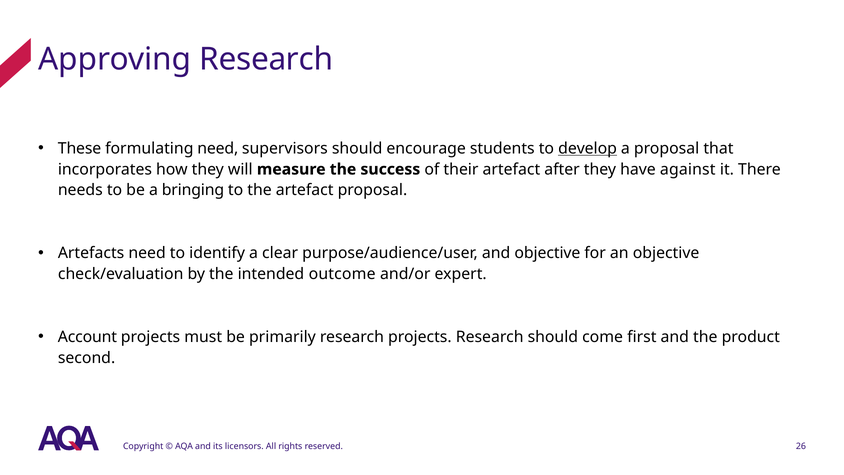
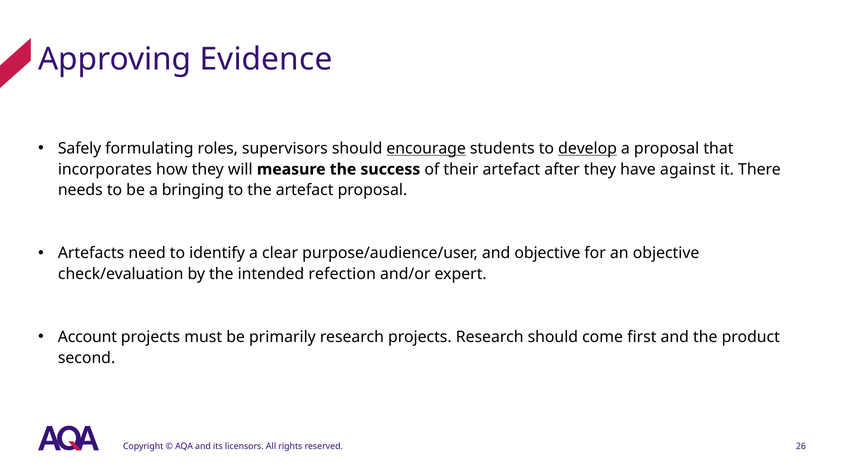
Approving Research: Research -> Evidence
These: These -> Safely
formulating need: need -> roles
encourage underline: none -> present
outcome: outcome -> refection
